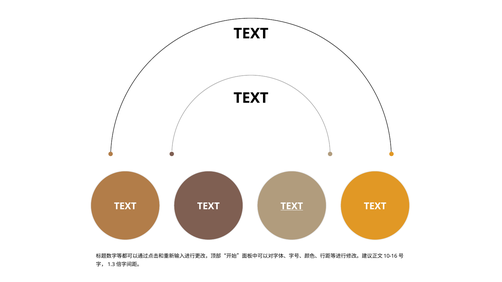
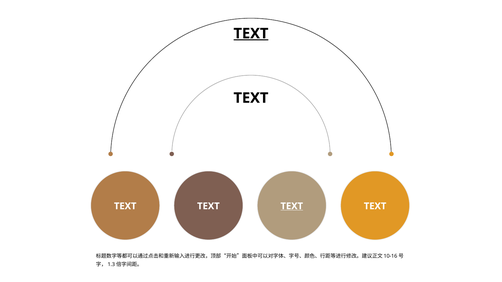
TEXT at (251, 34) underline: none -> present
